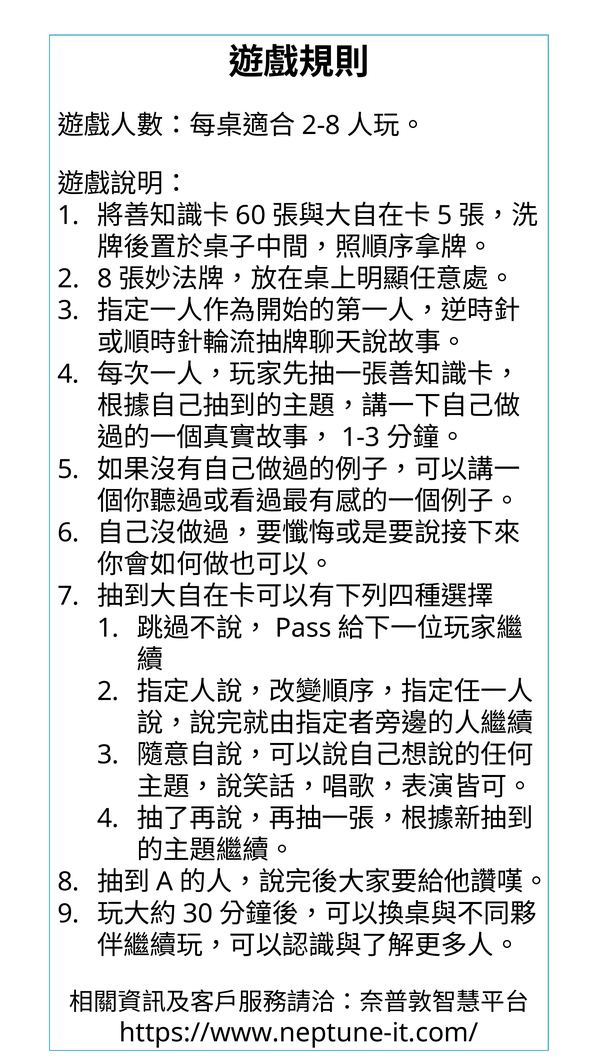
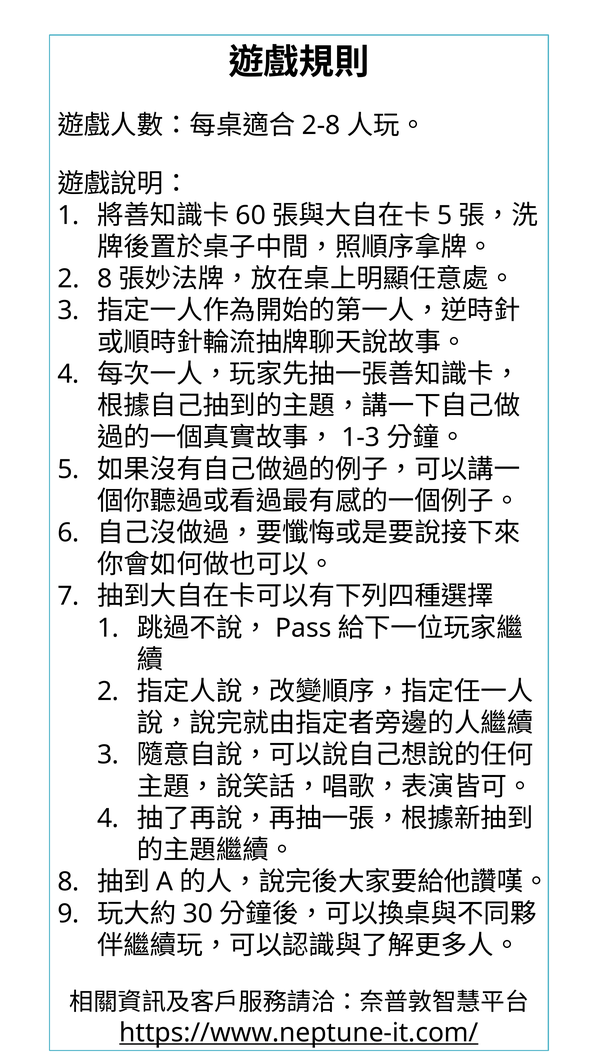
https://www.neptune-it.com/ underline: none -> present
